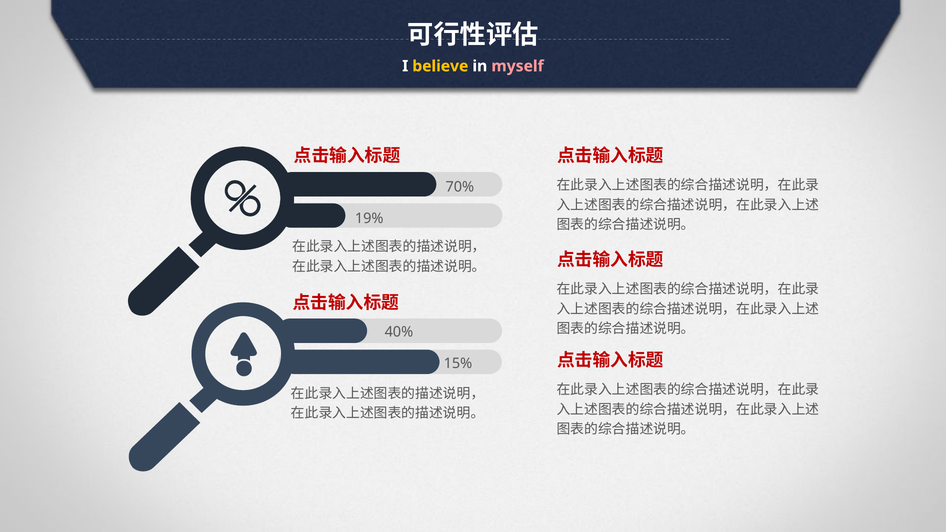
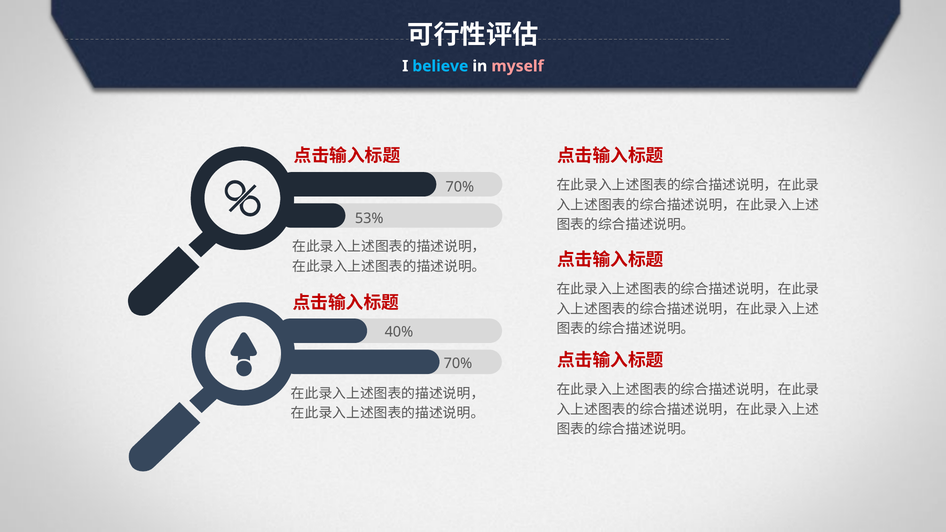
believe colour: yellow -> light blue
19%: 19% -> 53%
15% at (458, 363): 15% -> 70%
